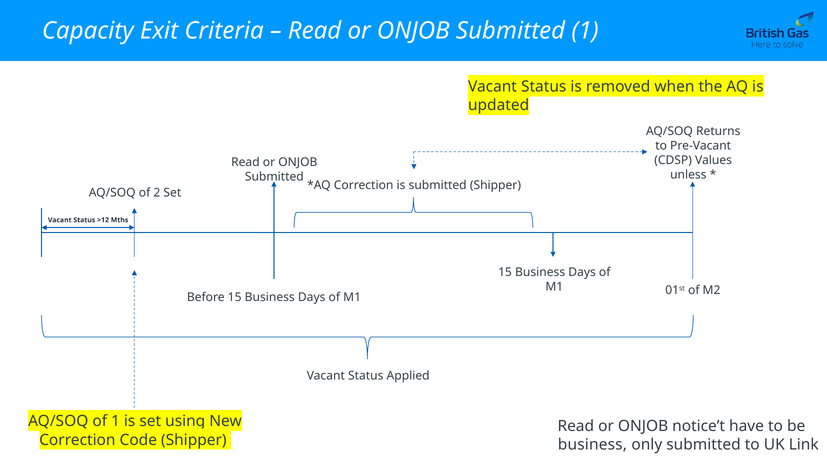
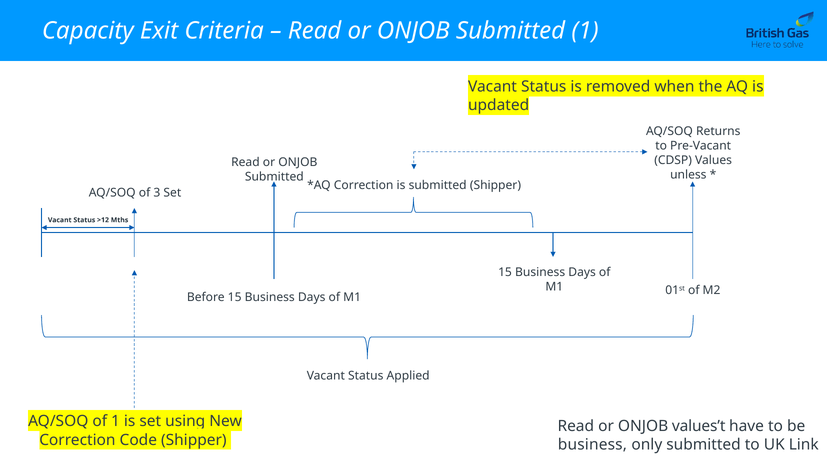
2: 2 -> 3
notice’t: notice’t -> values’t
